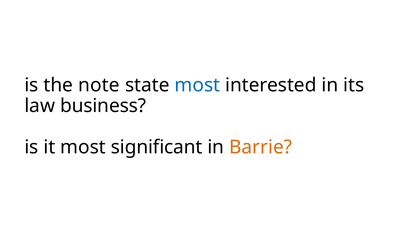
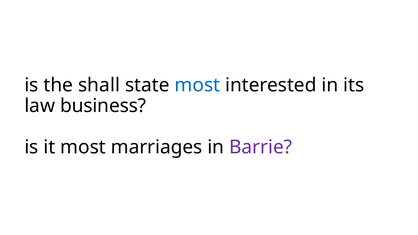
note: note -> shall
significant: significant -> marriages
Barrie colour: orange -> purple
